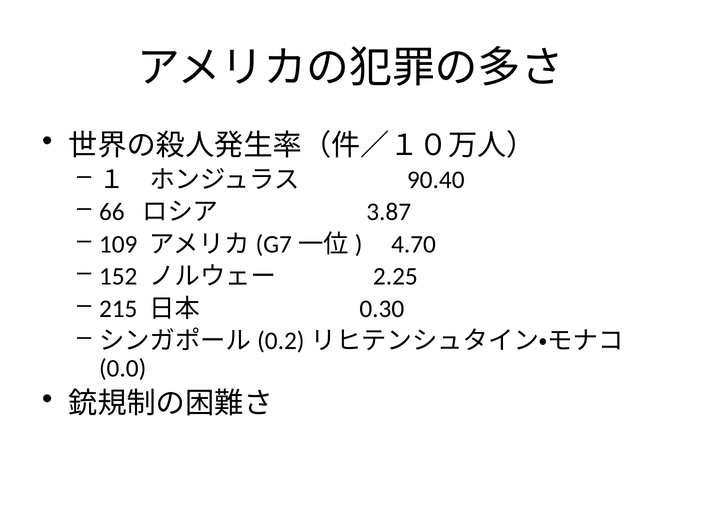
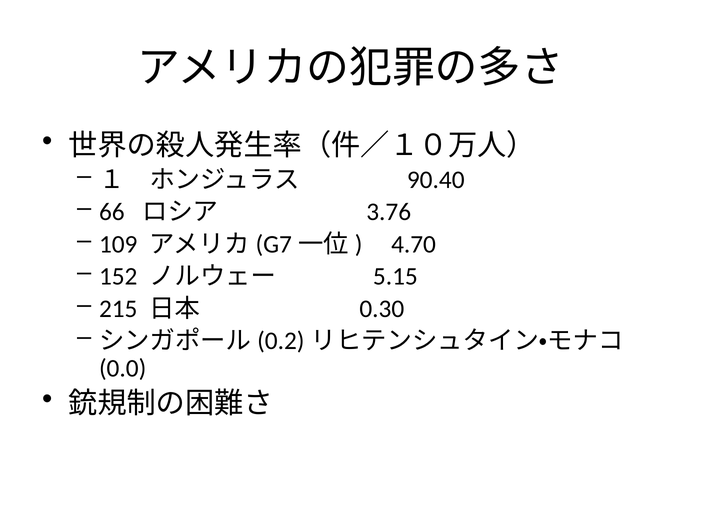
3.87: 3.87 -> 3.76
2.25: 2.25 -> 5.15
